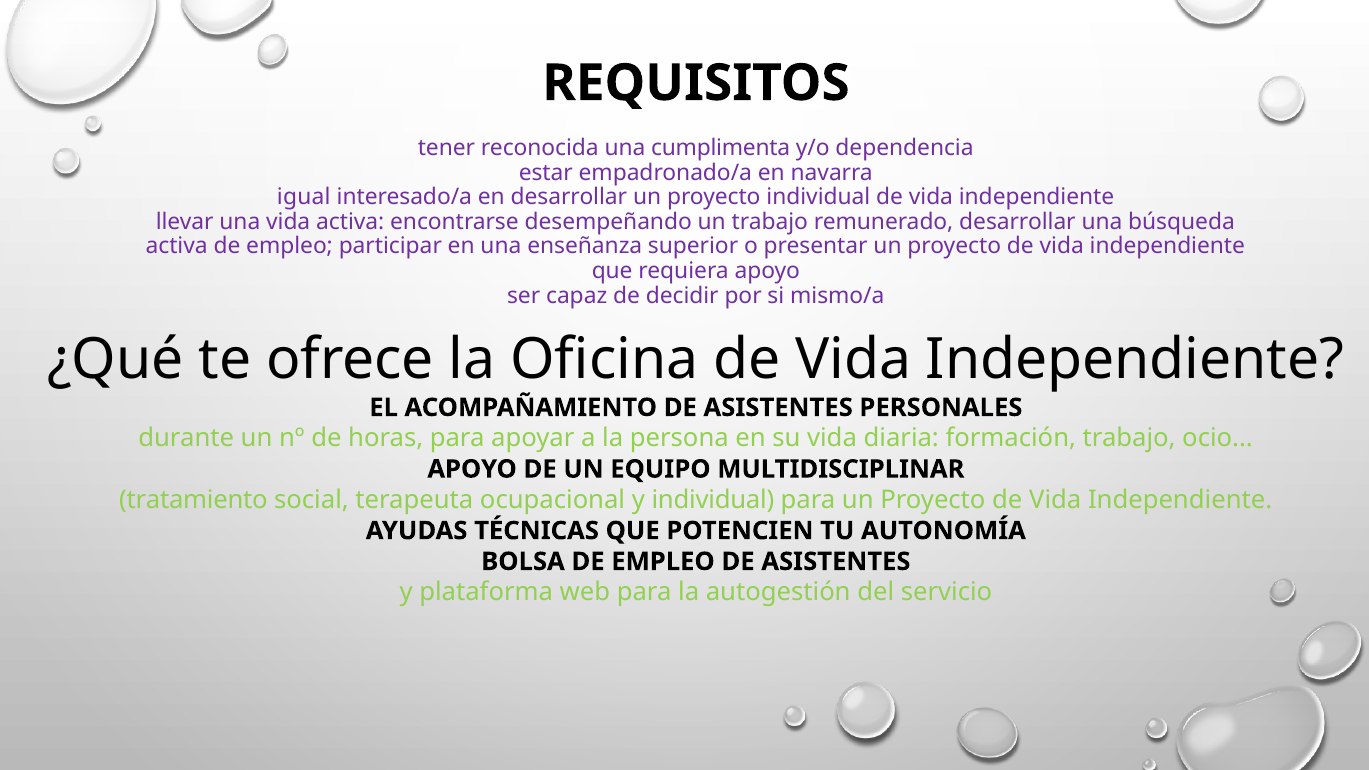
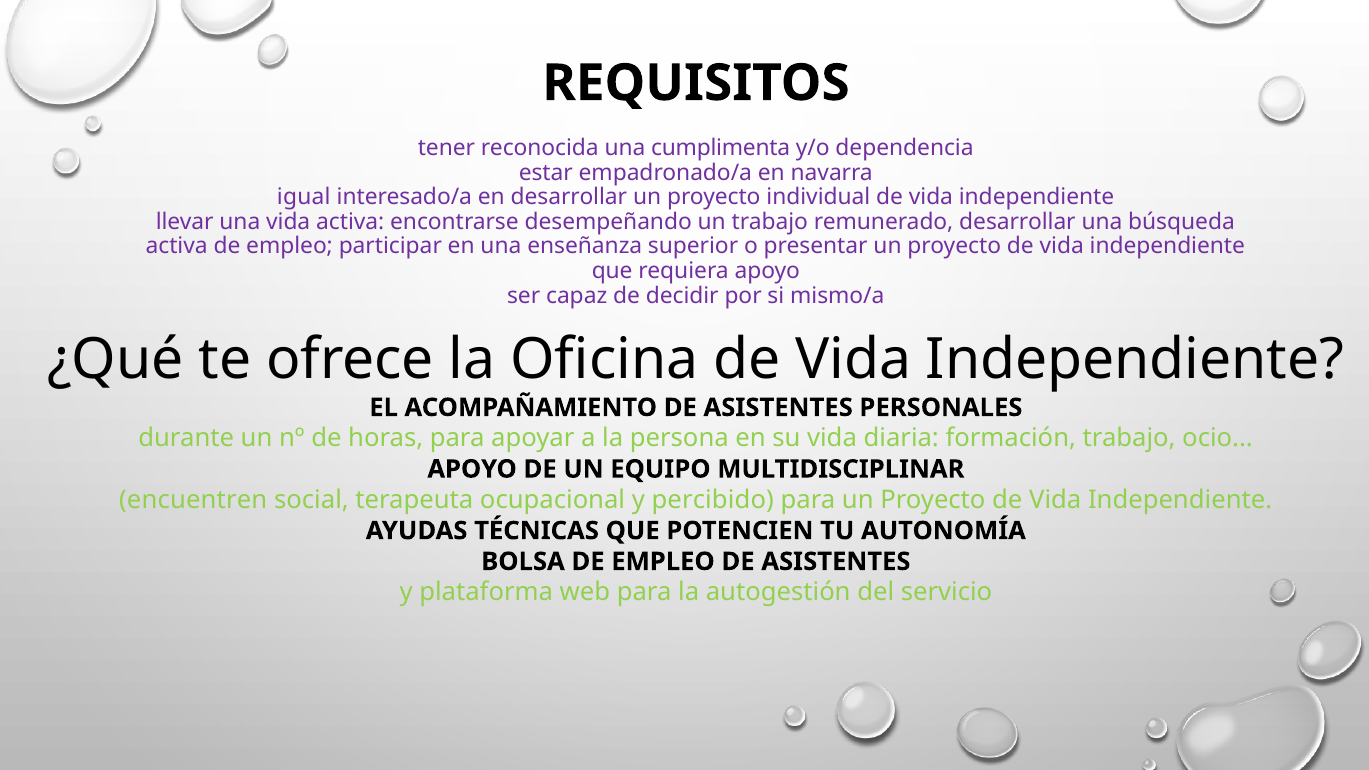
tratamiento: tratamiento -> encuentren
y individual: individual -> percibido
